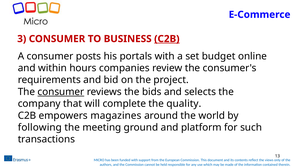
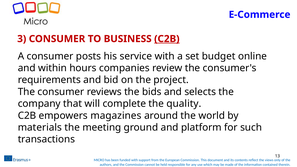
portals: portals -> service
consumer at (61, 92) underline: present -> none
following: following -> materials
